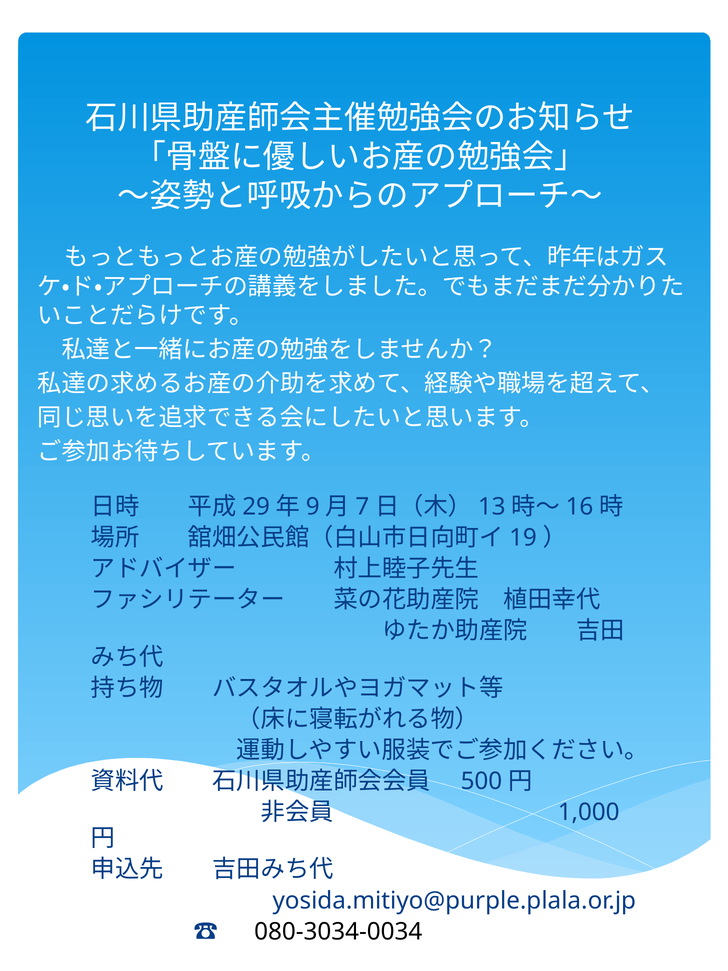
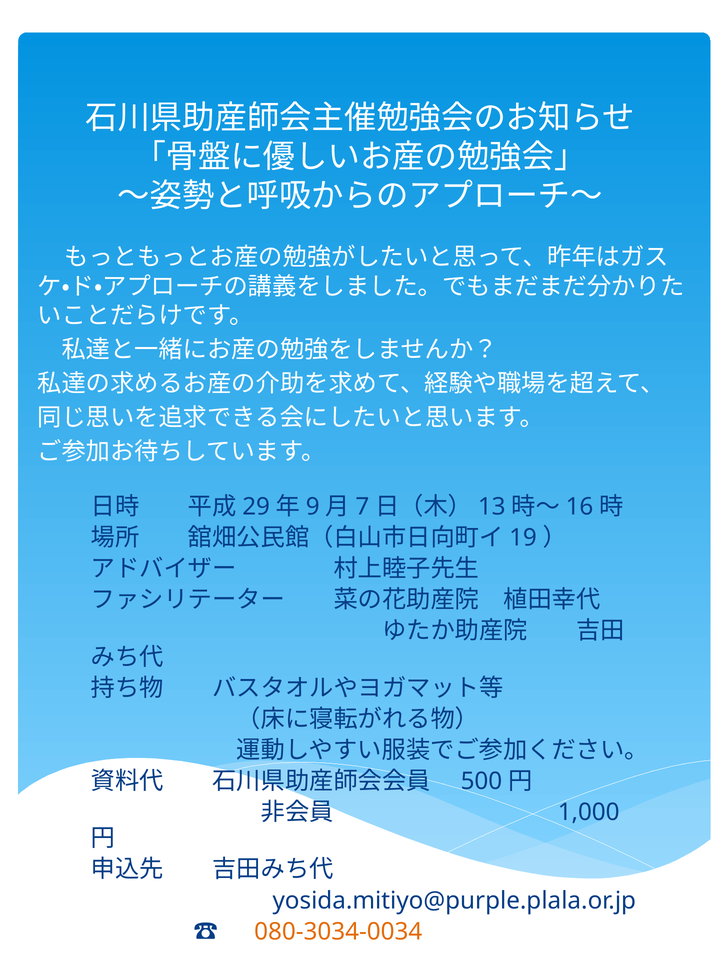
080-3034-0034 colour: black -> orange
